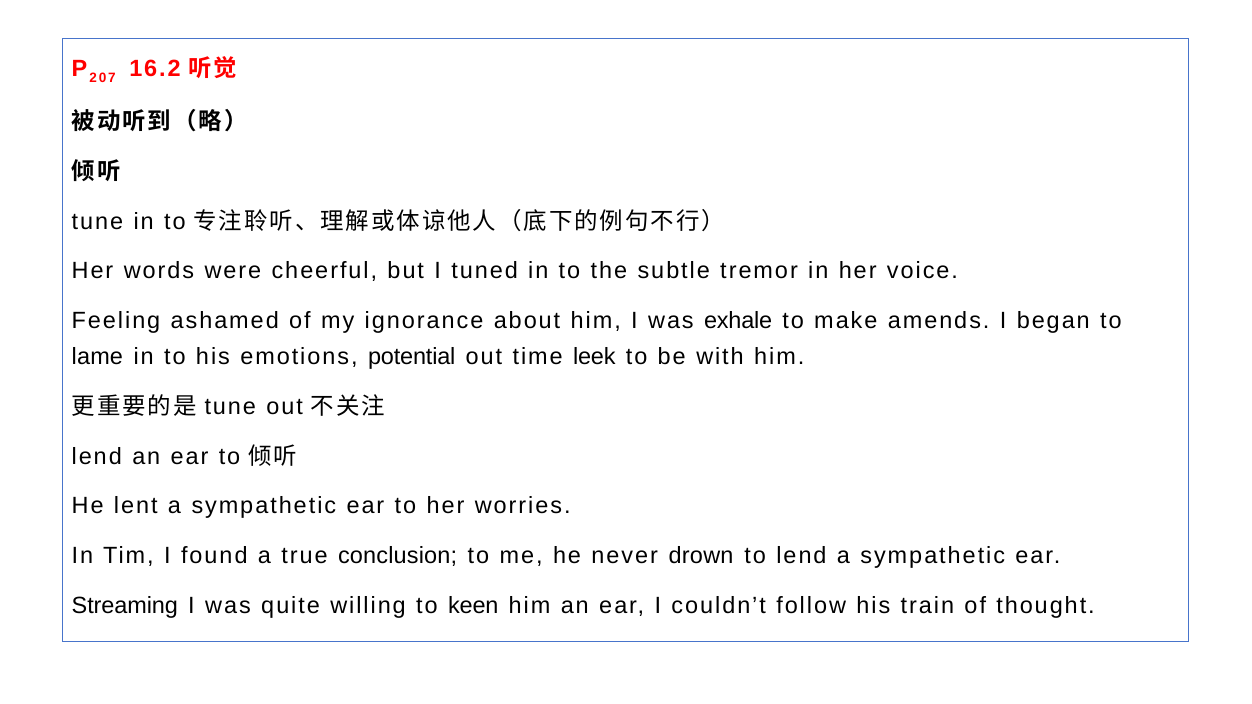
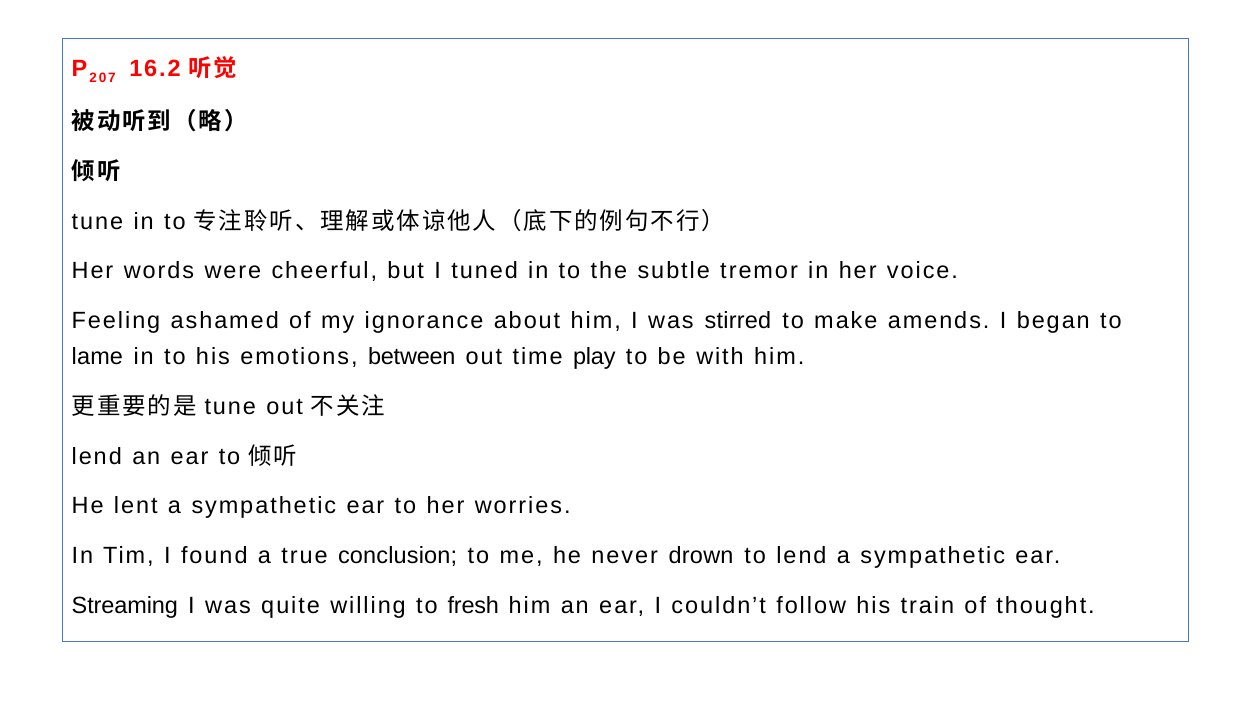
exhale: exhale -> stirred
potential: potential -> between
leek: leek -> play
keen: keen -> fresh
